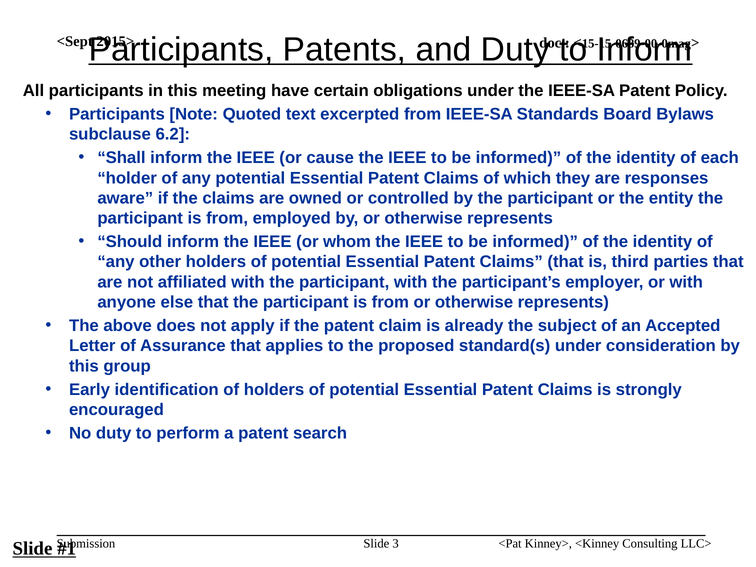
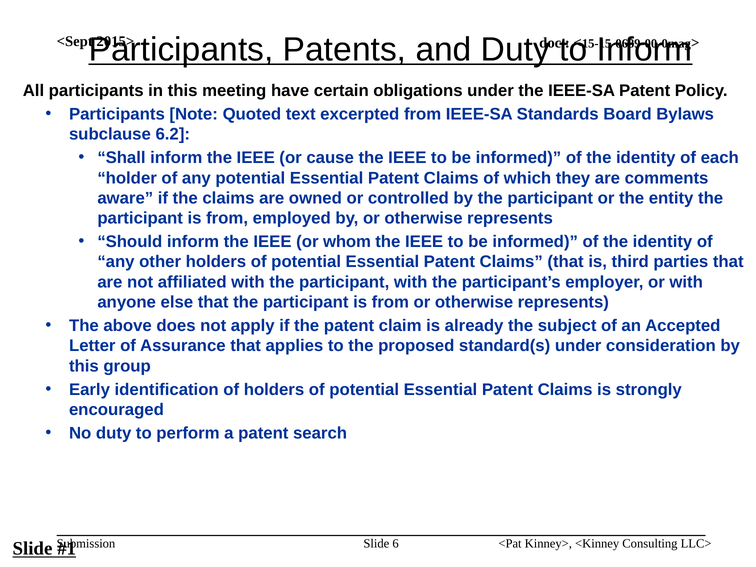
responses: responses -> comments
3: 3 -> 6
